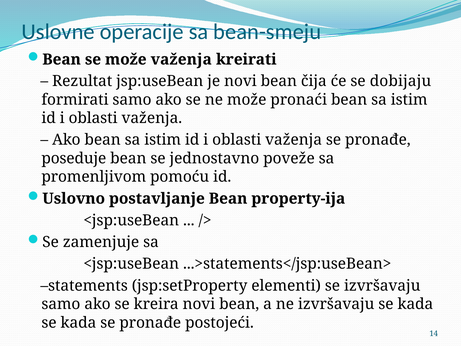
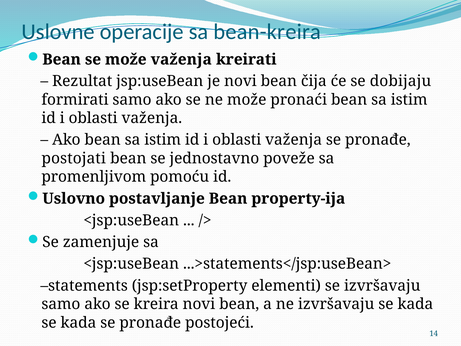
bean-smeju: bean-smeju -> bean-kreira
poseduje: poseduje -> postojati
